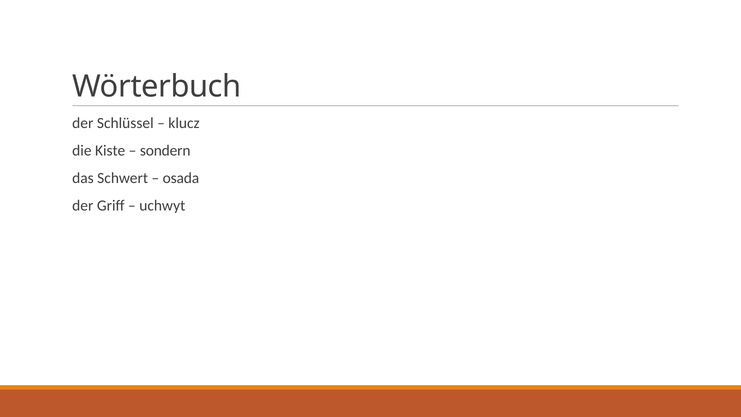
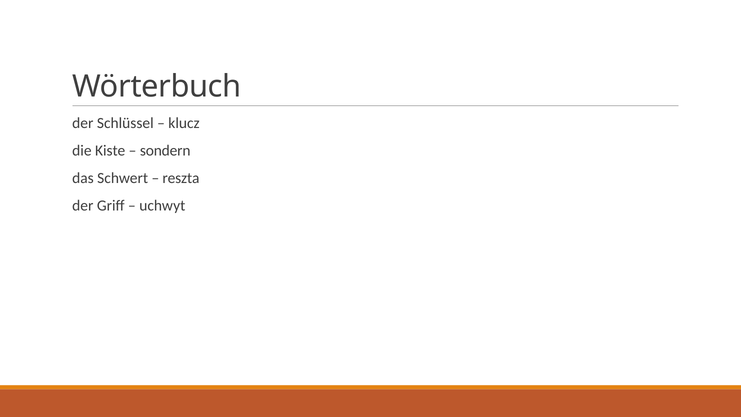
osada: osada -> reszta
